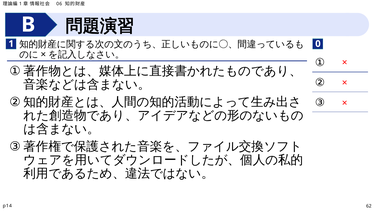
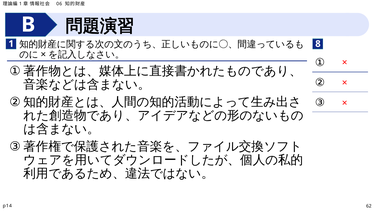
0: 0 -> 8
